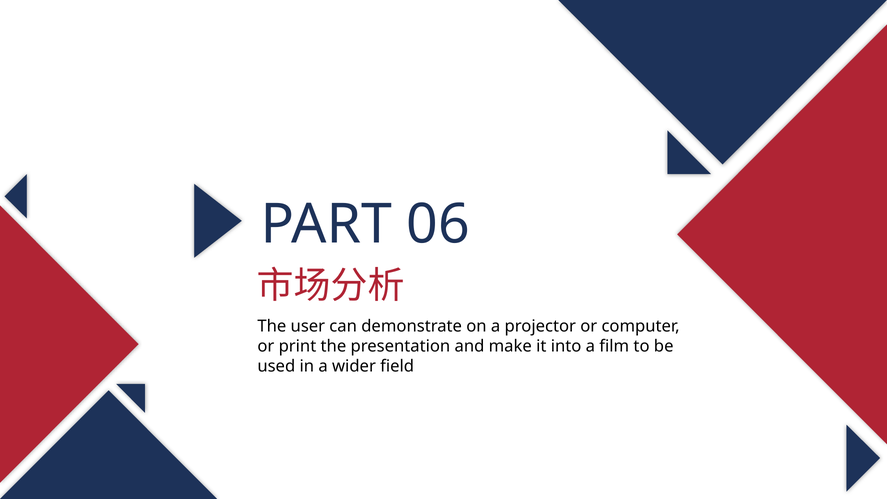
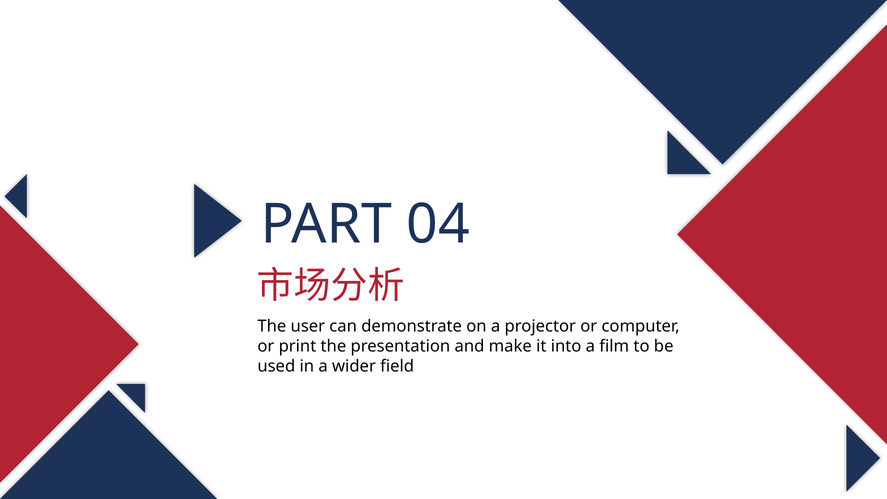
06: 06 -> 04
